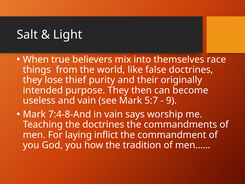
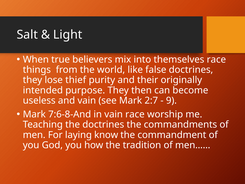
5:7: 5:7 -> 2:7
7:4-8-And: 7:4-8-And -> 7:6-8-And
vain says: says -> race
inflict: inflict -> know
